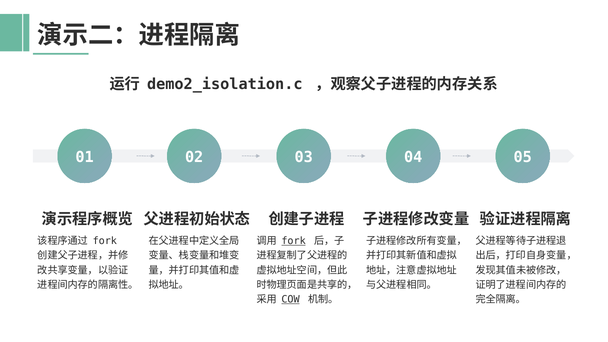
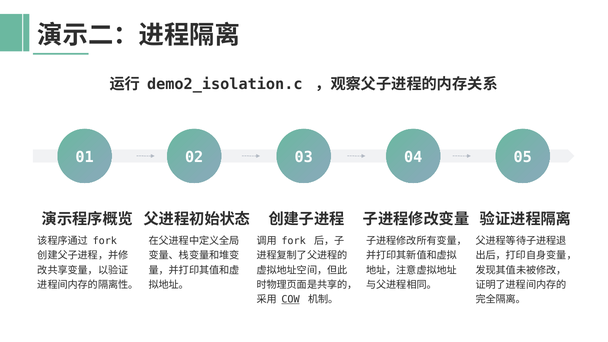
fork at (294, 241) underline: present -> none
